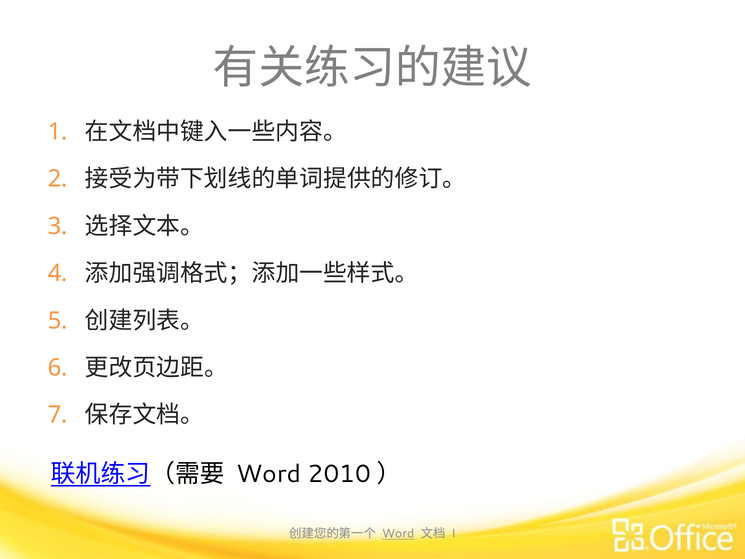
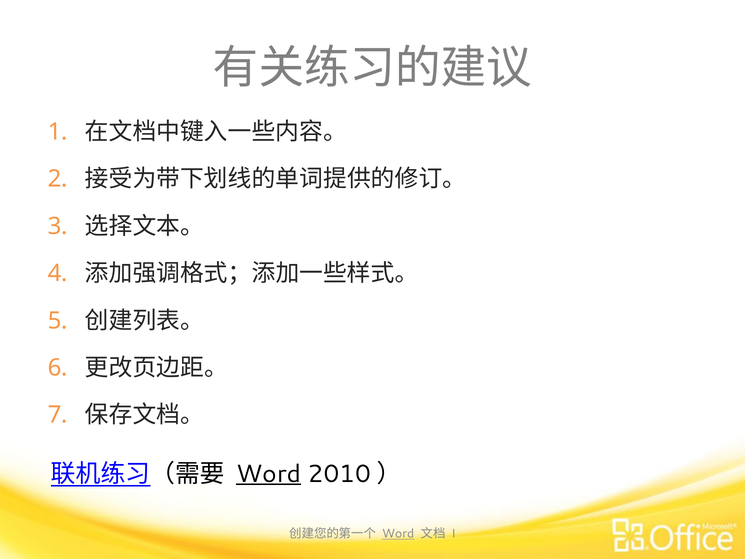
Word at (269, 474) underline: none -> present
